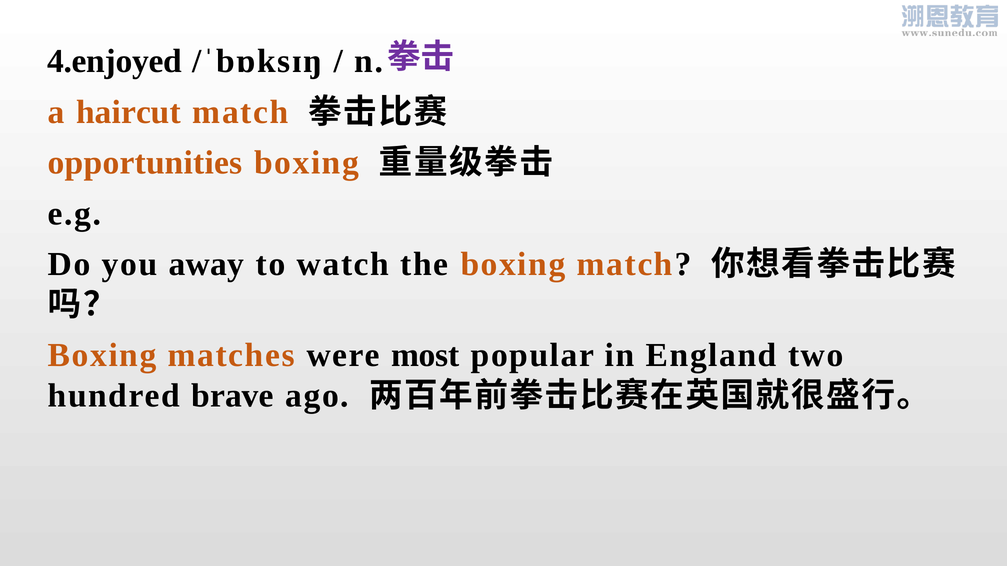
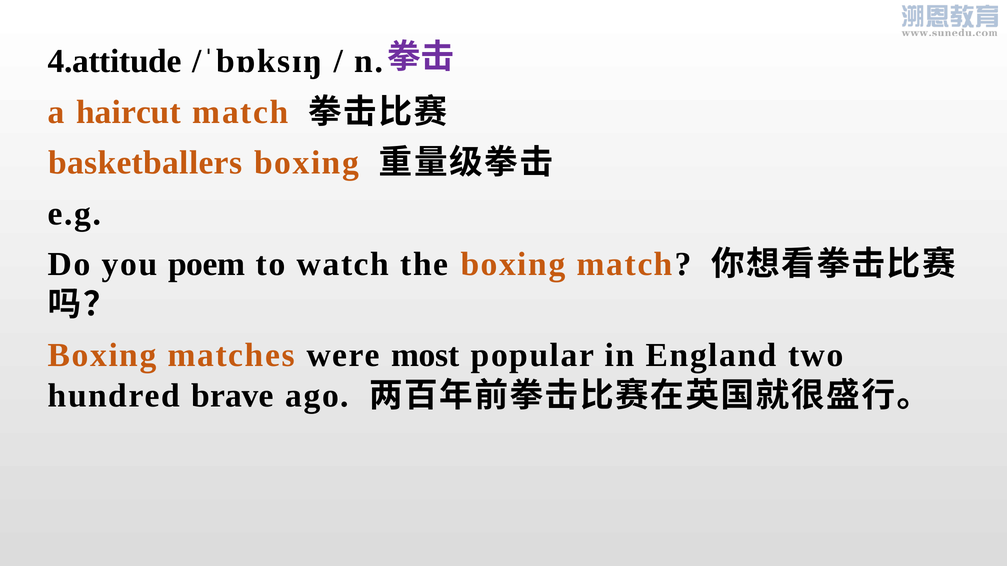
4.enjoyed: 4.enjoyed -> 4.attitude
opportunities: opportunities -> basketballers
away: away -> poem
